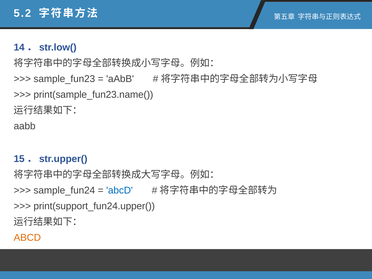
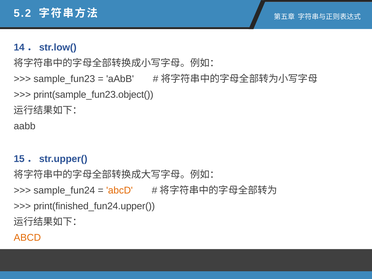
print(sample_fun23.name(: print(sample_fun23.name( -> print(sample_fun23.object(
abcD at (119, 190) colour: blue -> orange
print(support_fun24.upper(: print(support_fun24.upper( -> print(finished_fun24.upper(
